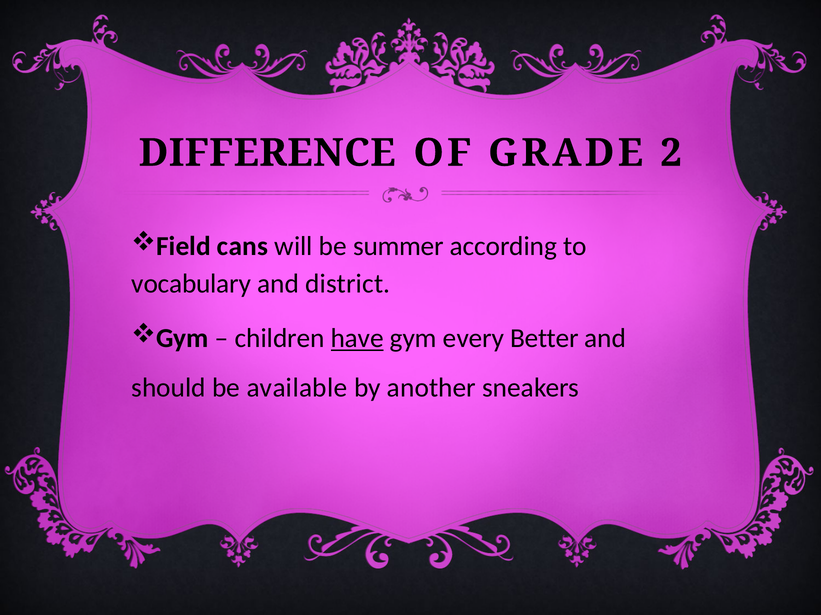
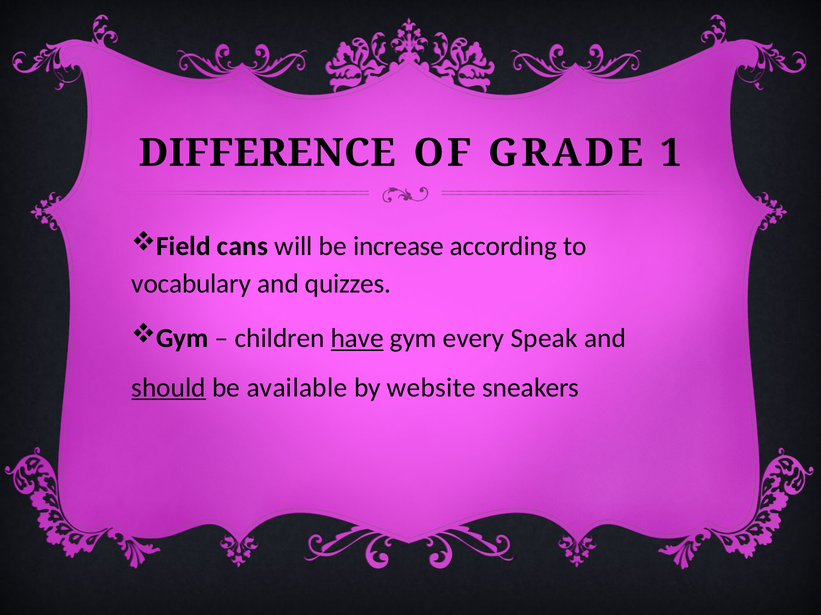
2: 2 -> 1
summer: summer -> increase
district: district -> quizzes
Better: Better -> Speak
should underline: none -> present
another: another -> website
